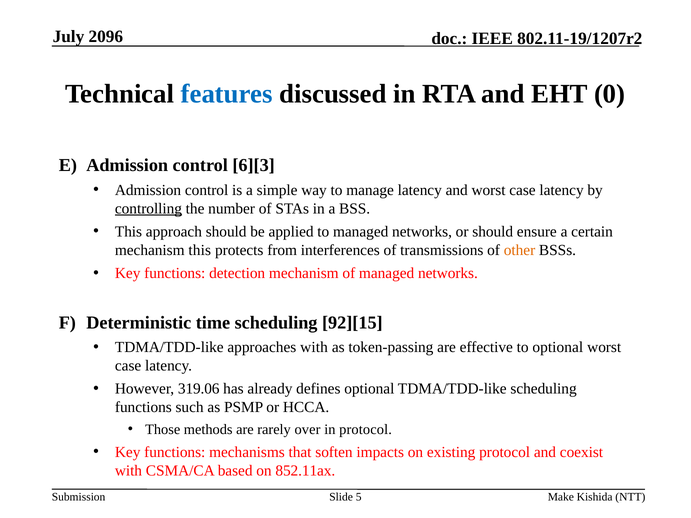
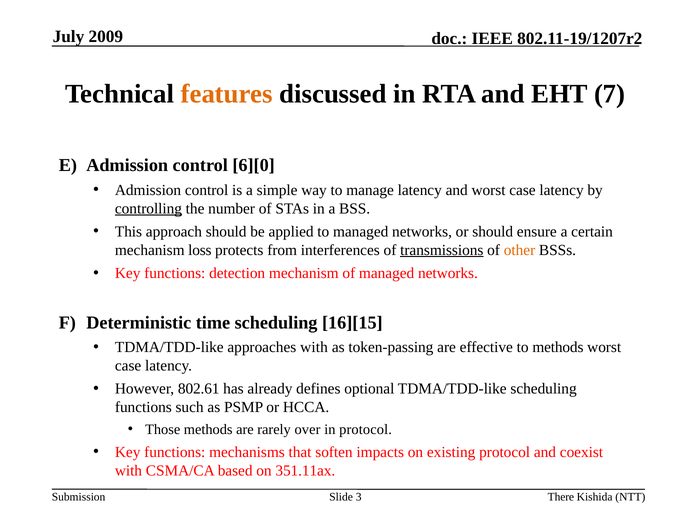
2096: 2096 -> 2009
features colour: blue -> orange
0: 0 -> 7
6][3: 6][3 -> 6][0
mechanism this: this -> loss
transmissions underline: none -> present
92][15: 92][15 -> 16][15
to optional: optional -> methods
319.06: 319.06 -> 802.61
852.11ax: 852.11ax -> 351.11ax
5: 5 -> 3
Make: Make -> There
